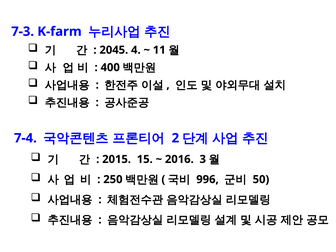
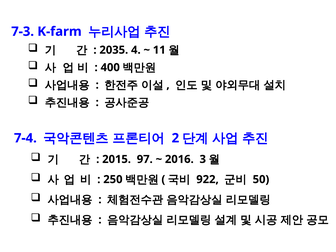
2045: 2045 -> 2035
15: 15 -> 97
996: 996 -> 922
